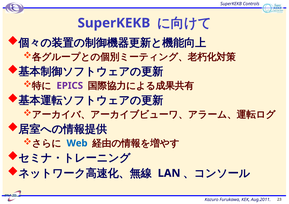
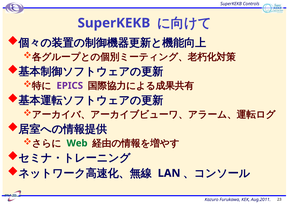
Web colour: blue -> green
